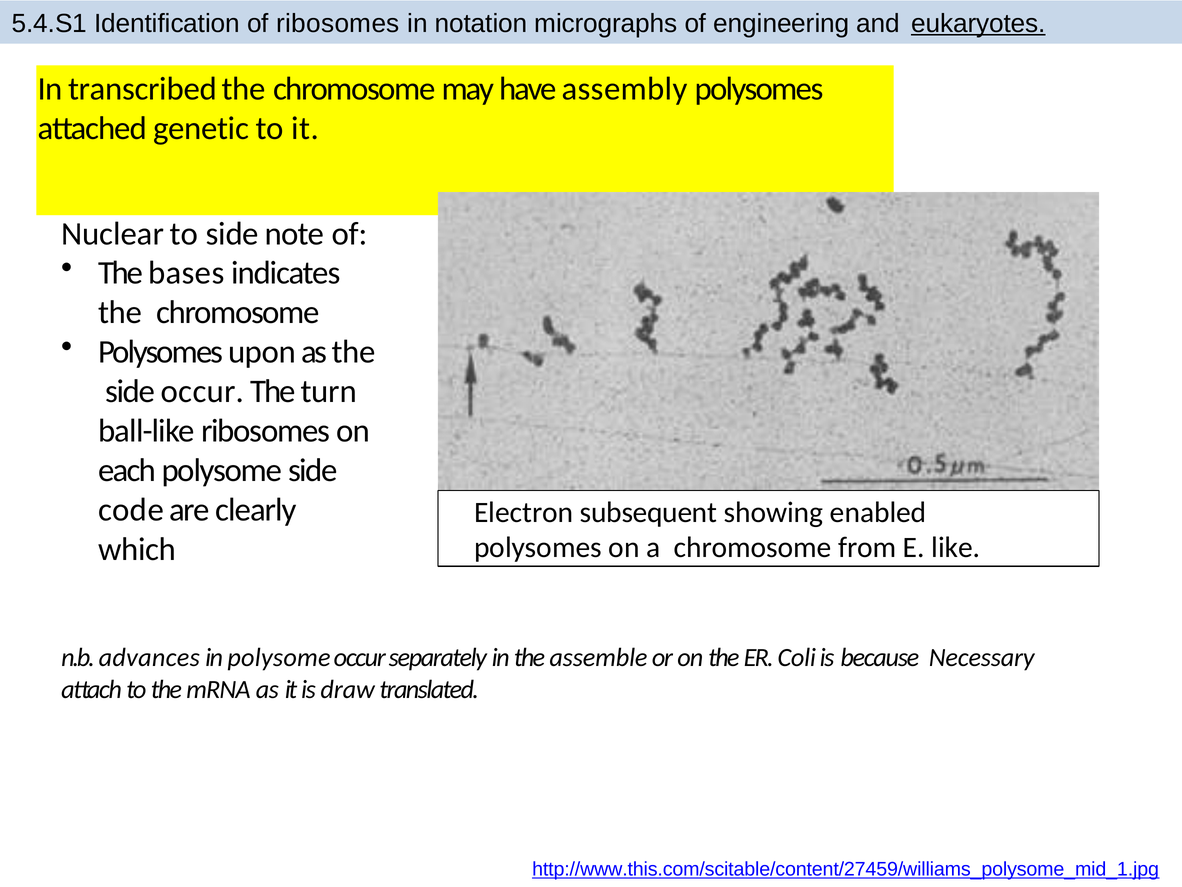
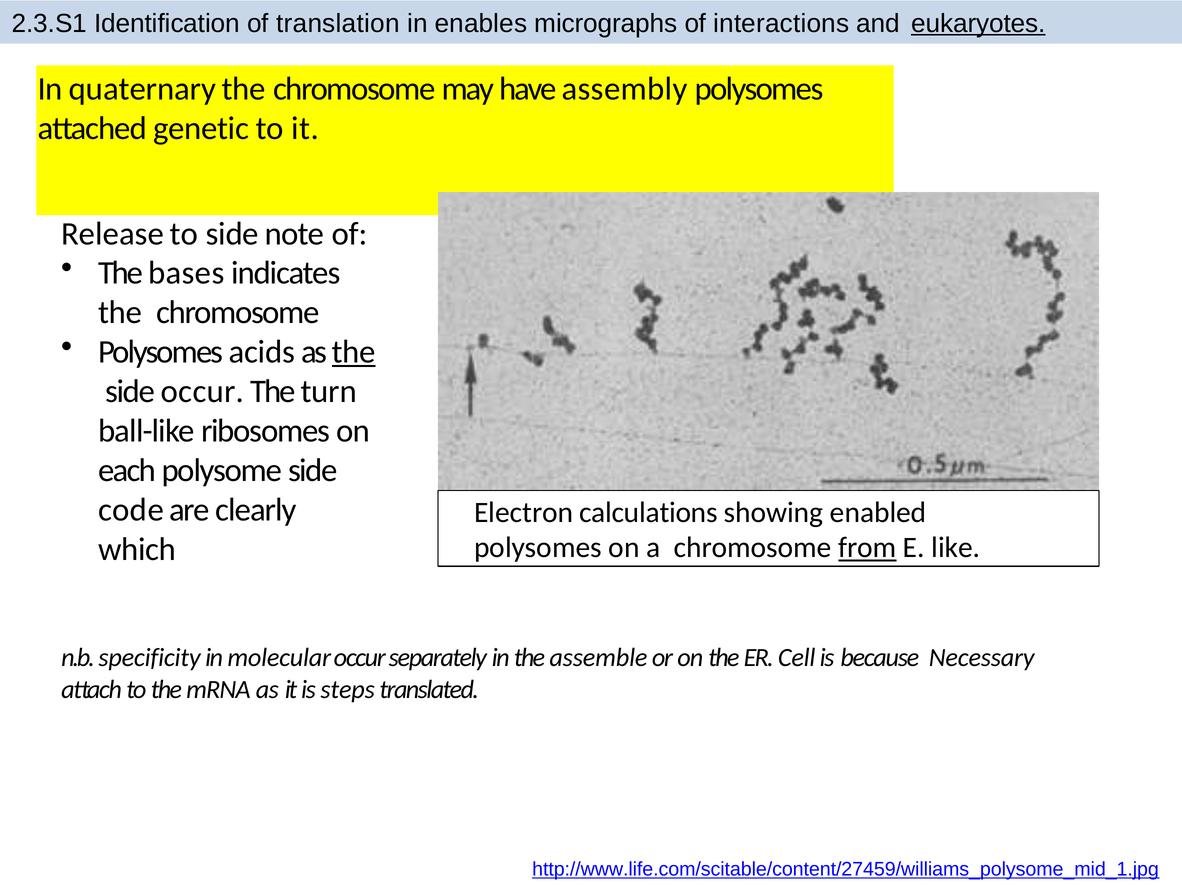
5.4.S1: 5.4.S1 -> 2.3.S1
of ribosomes: ribosomes -> translation
notation: notation -> enables
engineering: engineering -> interactions
transcribed: transcribed -> quaternary
Nuclear: Nuclear -> Release
upon: upon -> acids
the at (354, 352) underline: none -> present
subsequent: subsequent -> calculations
from underline: none -> present
advances: advances -> specificity
in polysome: polysome -> molecular
Coli: Coli -> Cell
draw: draw -> steps
http://www.this.com/scitable/content/27459/williams_polysome_mid_1.jpg: http://www.this.com/scitable/content/27459/williams_polysome_mid_1.jpg -> http://www.life.com/scitable/content/27459/williams_polysome_mid_1.jpg
